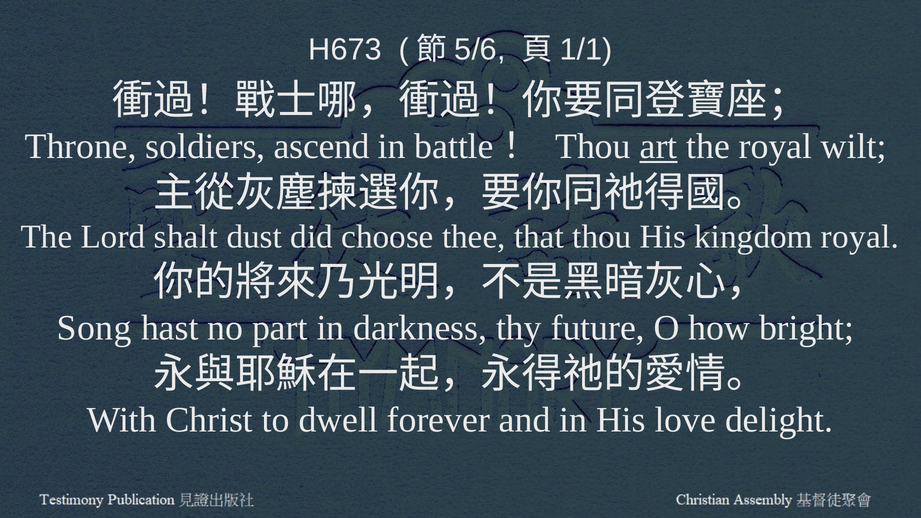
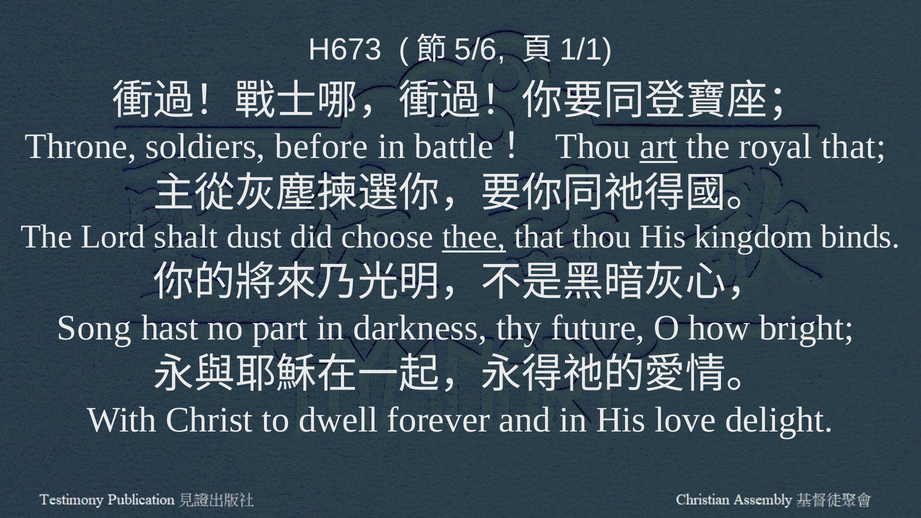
ascend: ascend -> before
royal wilt: wilt -> that
thee underline: none -> present
kingdom royal: royal -> binds
